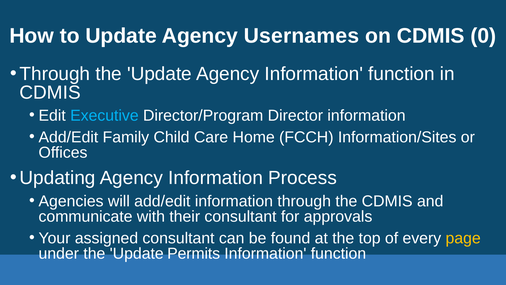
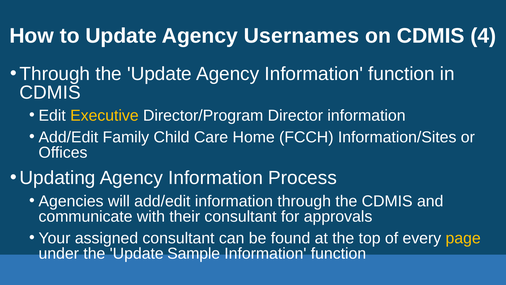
0: 0 -> 4
Executive colour: light blue -> yellow
Permits: Permits -> Sample
